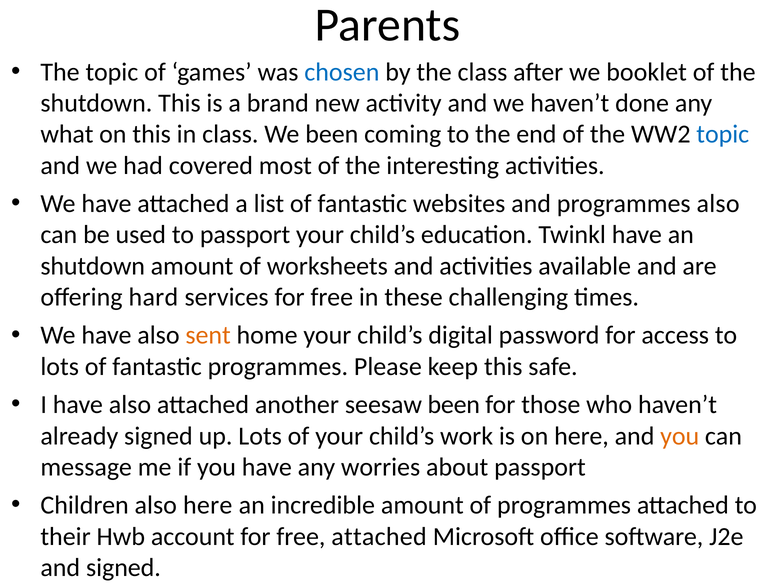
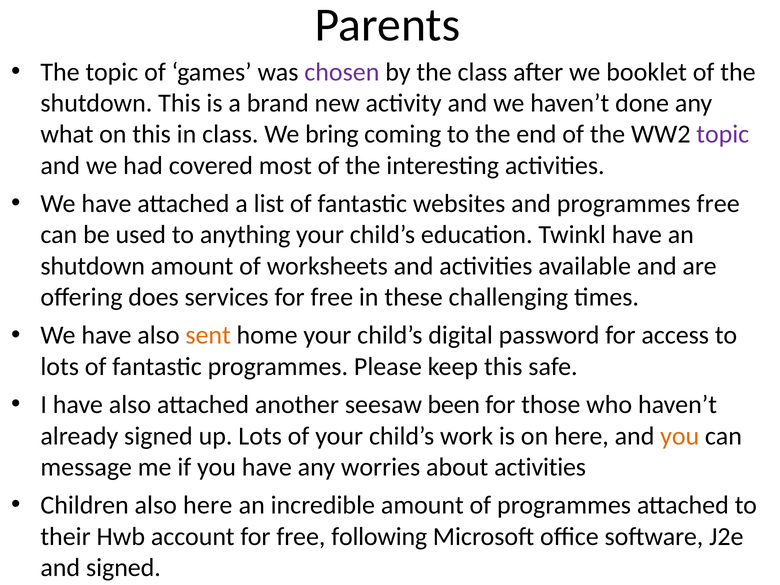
chosen colour: blue -> purple
We been: been -> bring
topic at (723, 134) colour: blue -> purple
programmes also: also -> free
to passport: passport -> anything
hard: hard -> does
about passport: passport -> activities
free attached: attached -> following
